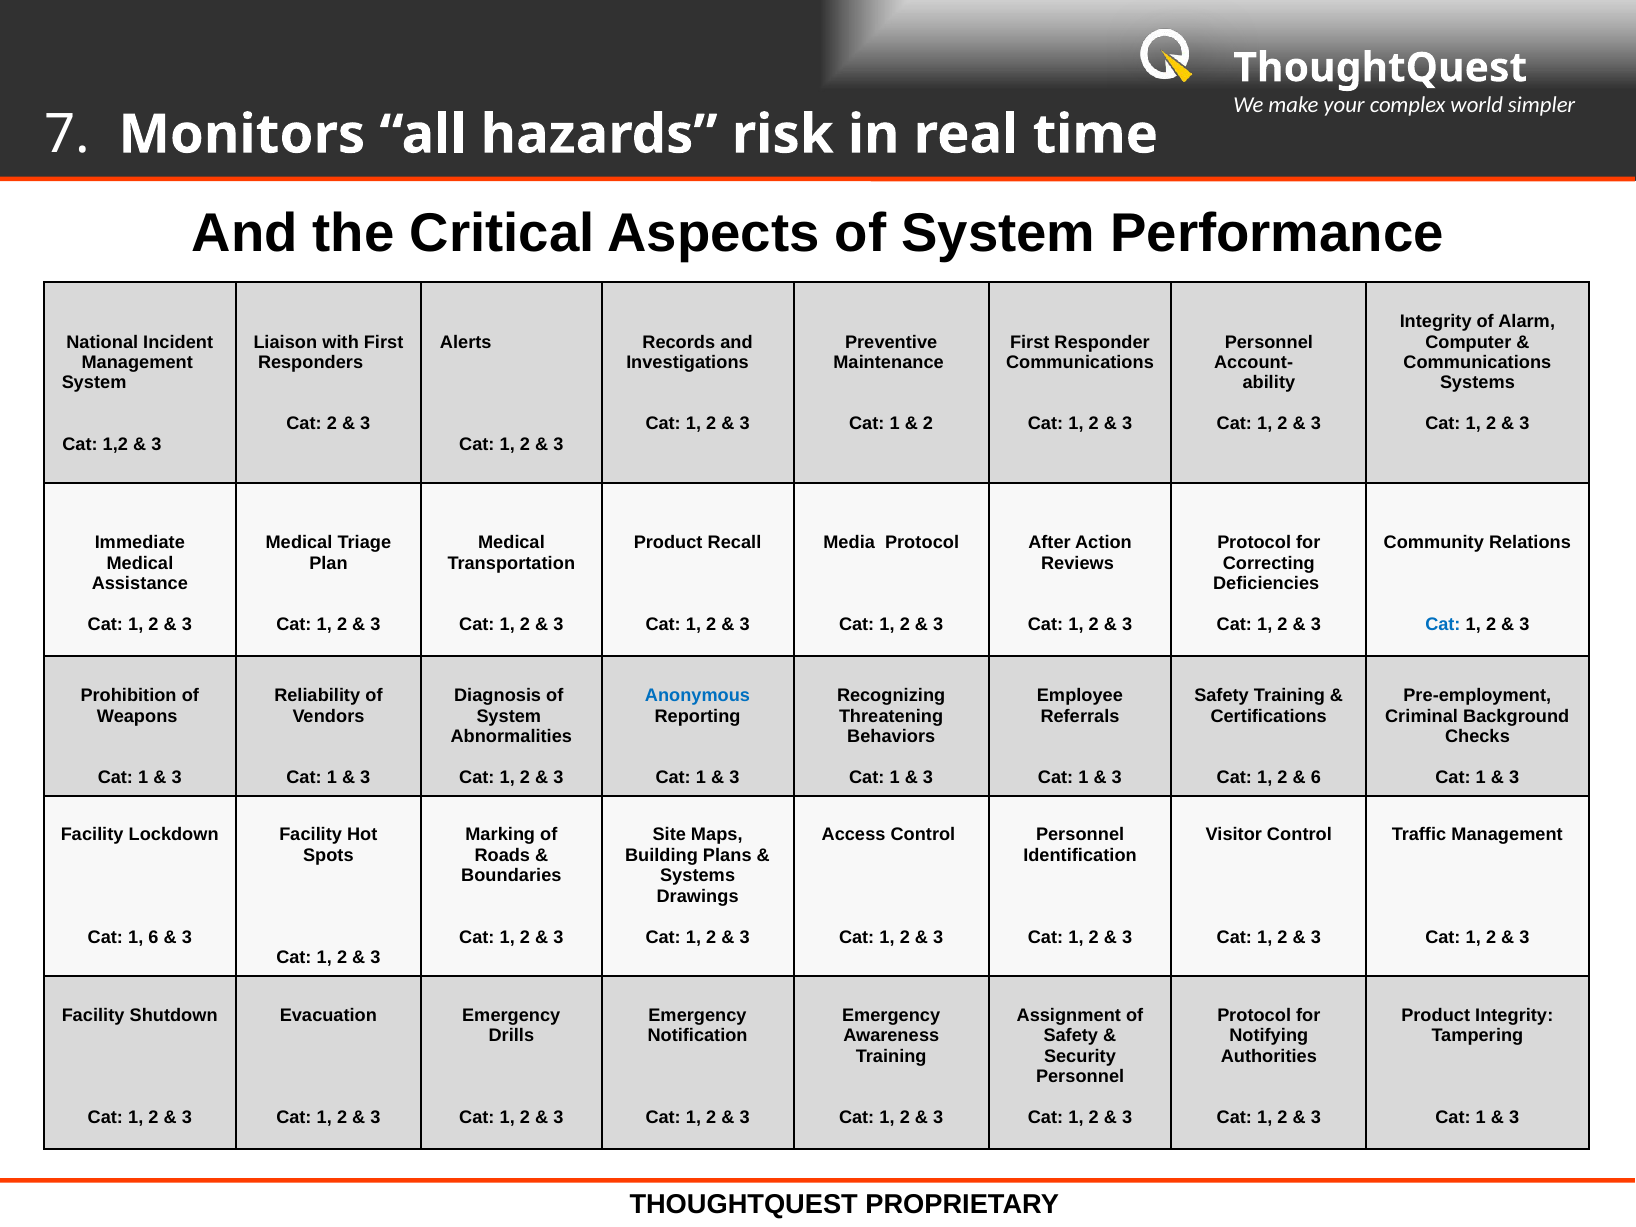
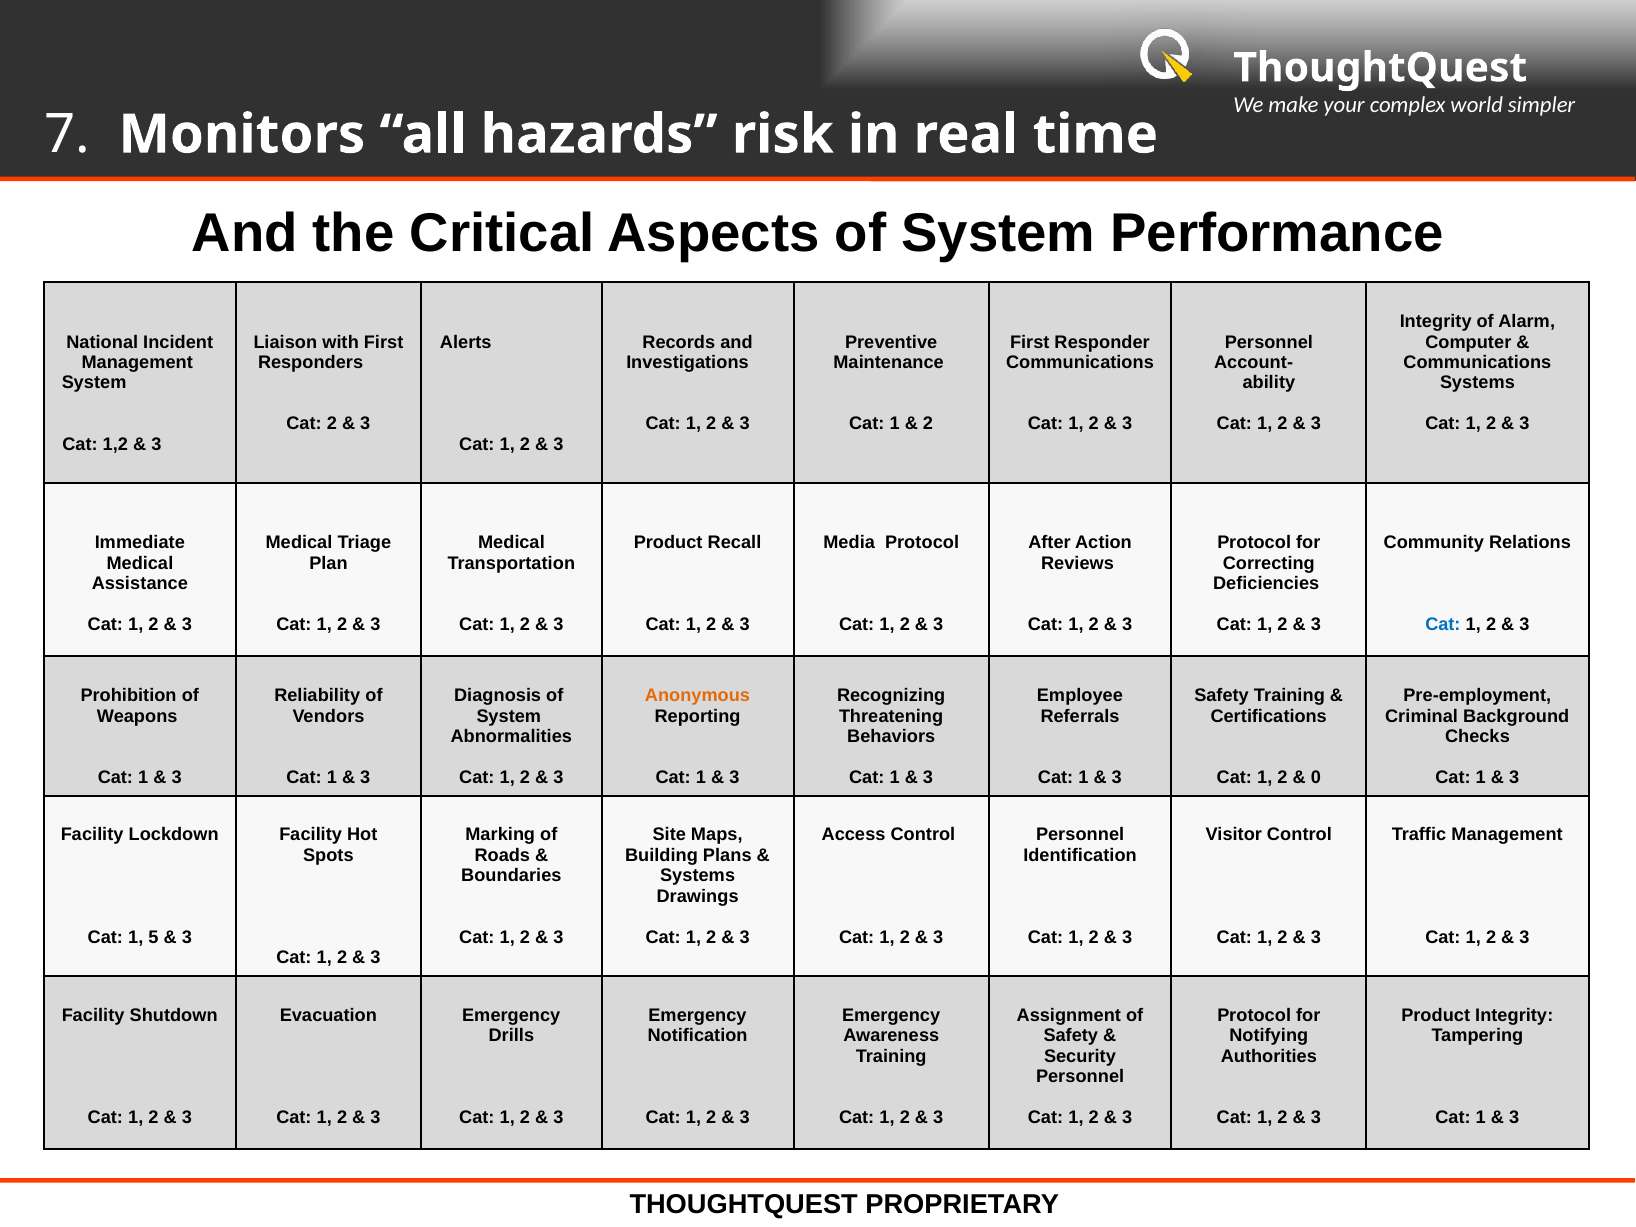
Anonymous colour: blue -> orange
6 at (1316, 777): 6 -> 0
1 6: 6 -> 5
